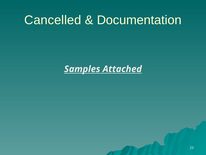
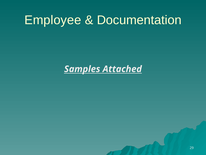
Cancelled: Cancelled -> Employee
